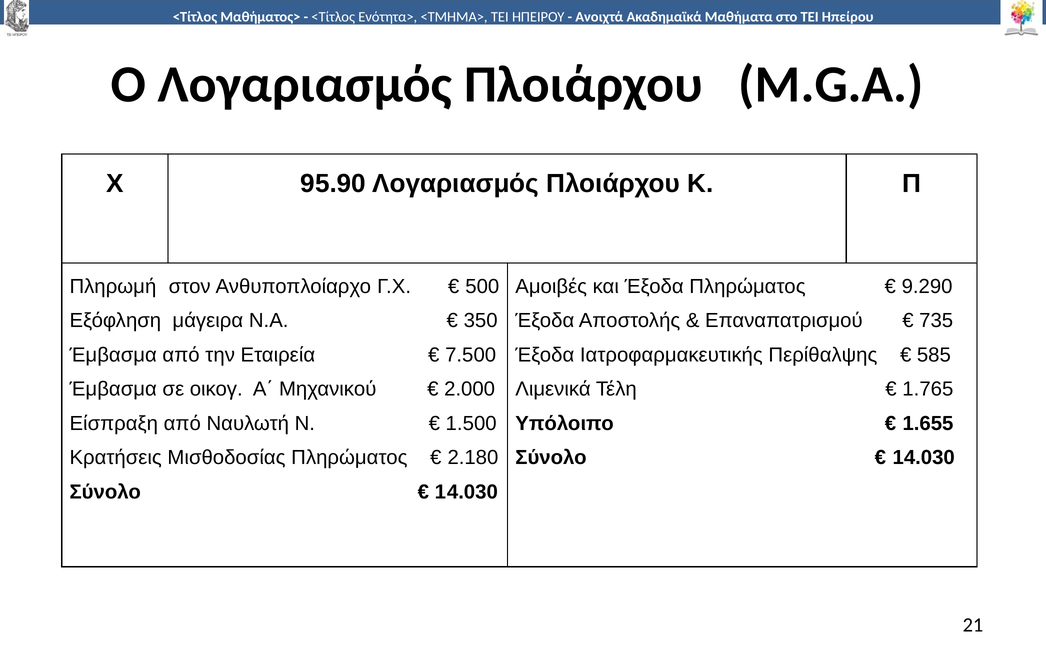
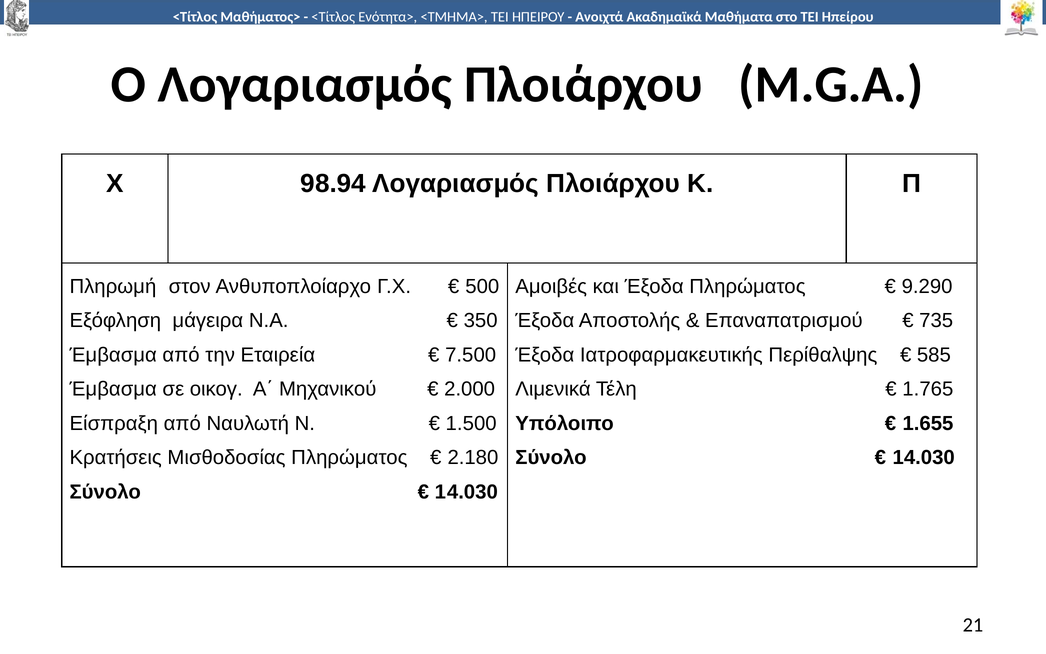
95.90: 95.90 -> 98.94
